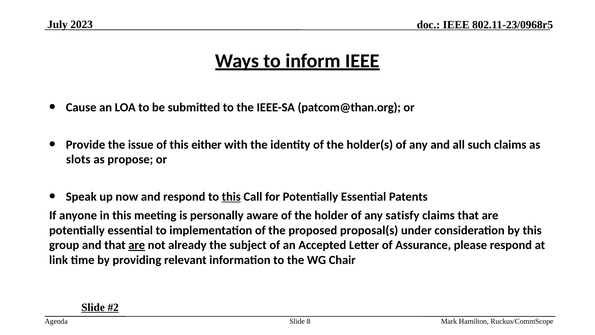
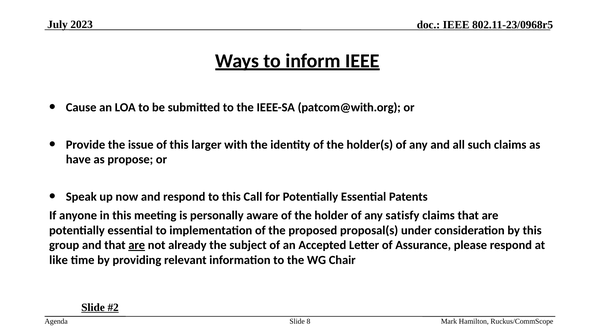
patcom@than.org: patcom@than.org -> patcom@with.org
either: either -> larger
slots: slots -> have
this at (231, 197) underline: present -> none
link: link -> like
